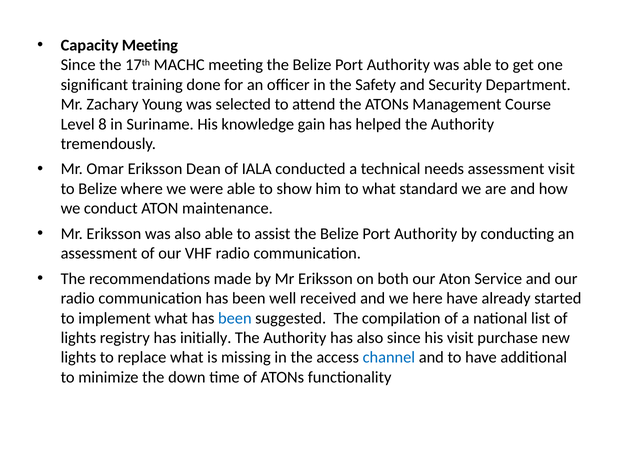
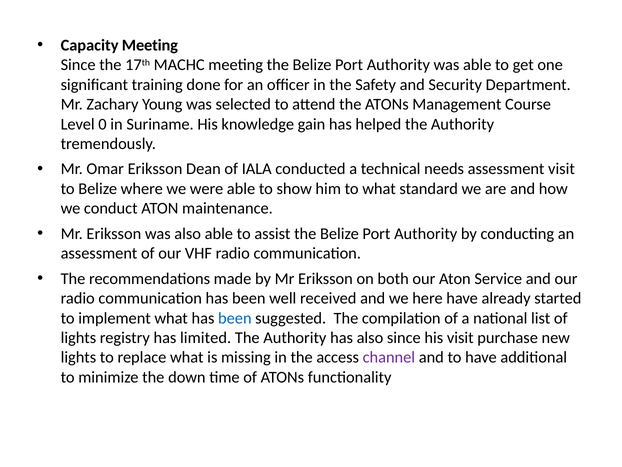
8: 8 -> 0
initially: initially -> limited
channel colour: blue -> purple
